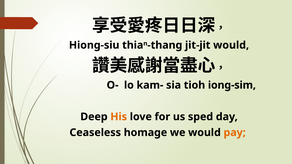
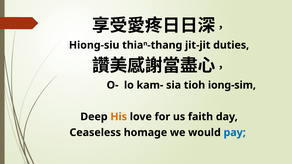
jit-jit would: would -> duties
sped: sped -> faith
pay colour: orange -> blue
